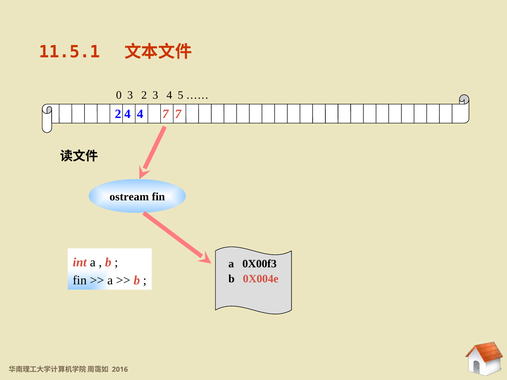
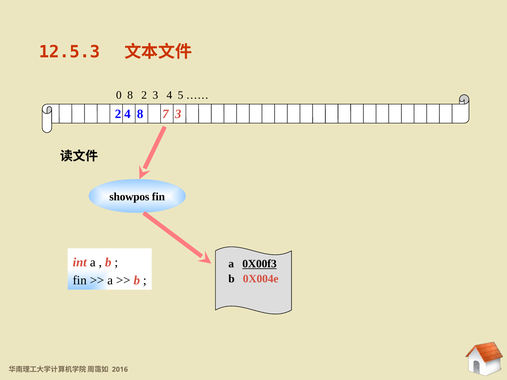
11.5.1: 11.5.1 -> 12.5.3
0 3: 3 -> 8
4 4: 4 -> 8
7 7: 7 -> 3
ostream: ostream -> showpos
0X00f3 underline: none -> present
